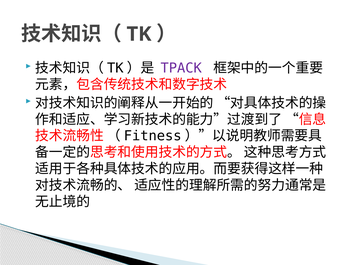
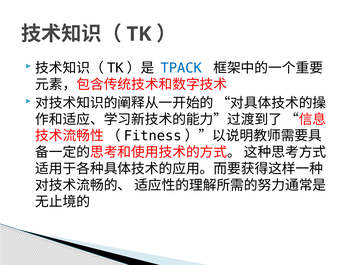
TPACK colour: purple -> blue
